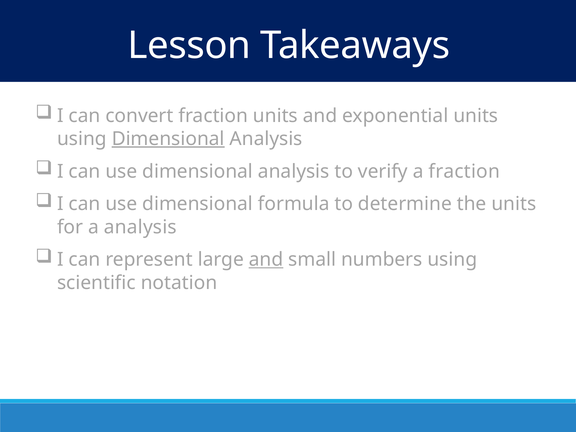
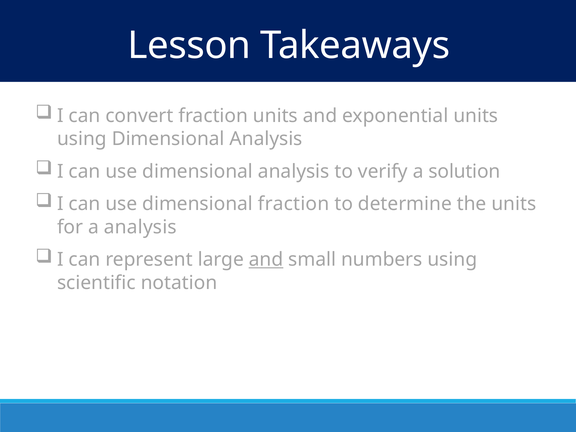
Dimensional at (168, 139) underline: present -> none
a fraction: fraction -> solution
dimensional formula: formula -> fraction
